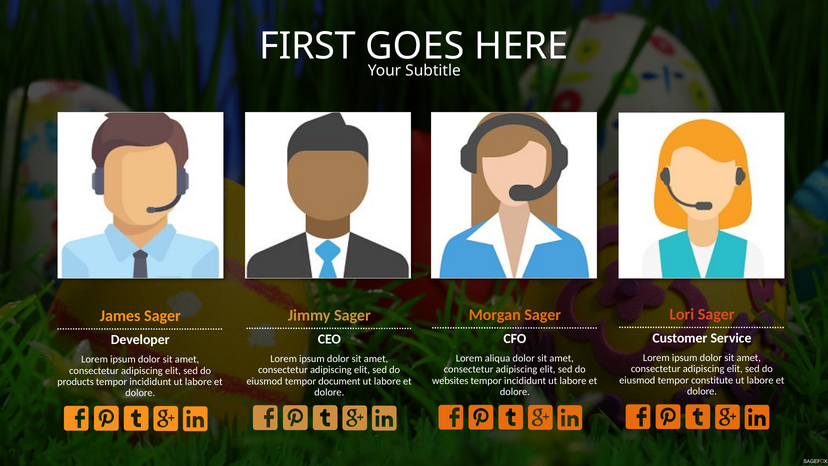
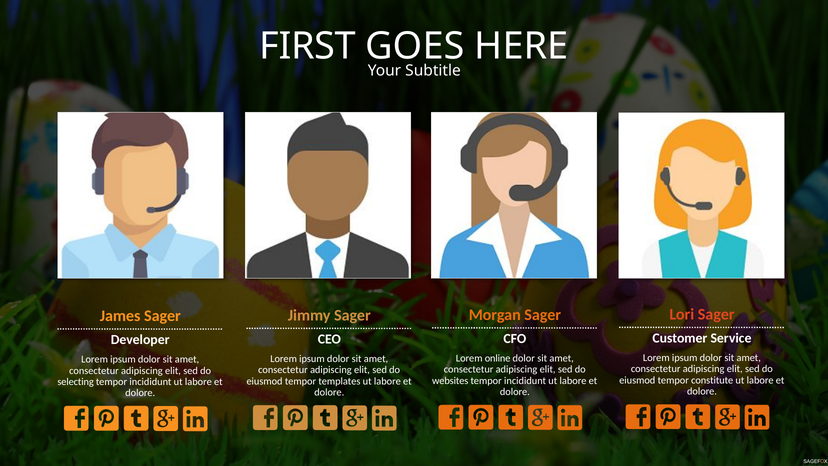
aliqua: aliqua -> online
document: document -> templates
products: products -> selecting
